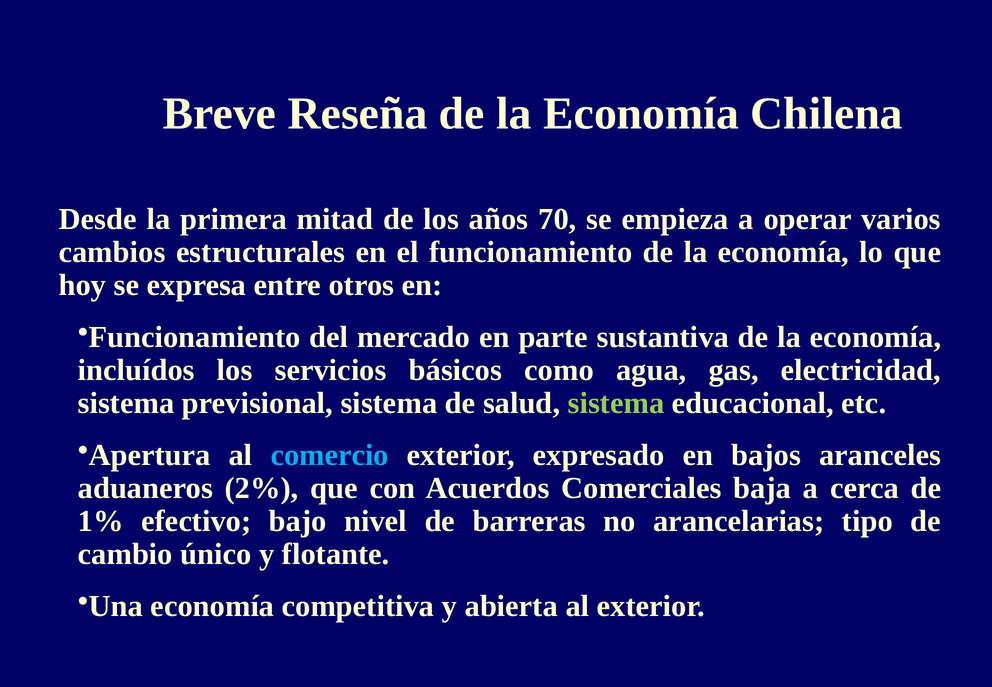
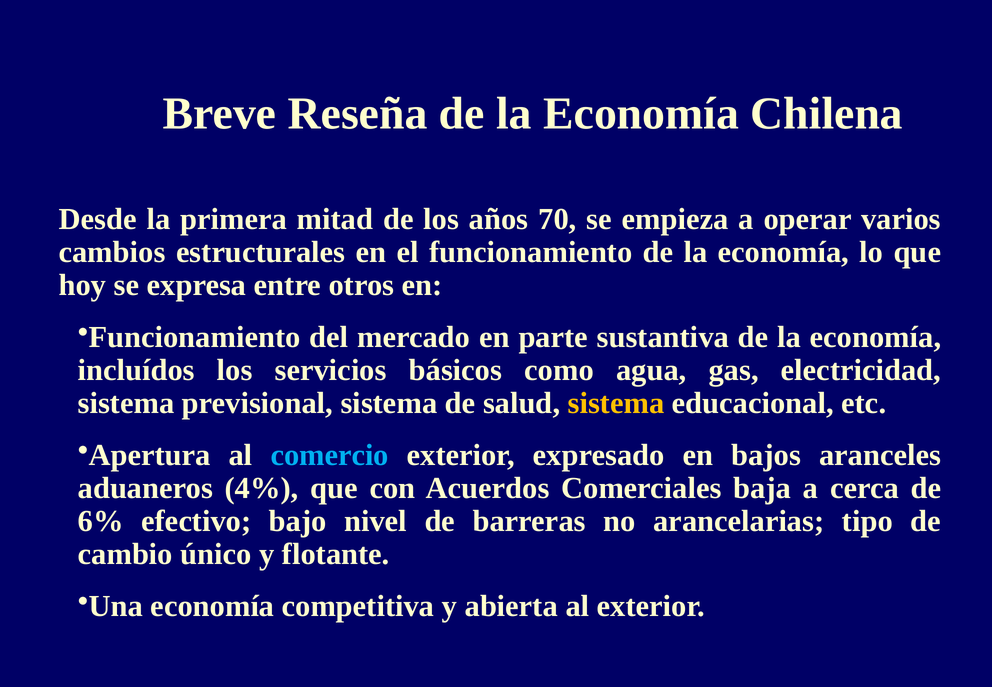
sistema at (616, 403) colour: light green -> yellow
2%: 2% -> 4%
1%: 1% -> 6%
